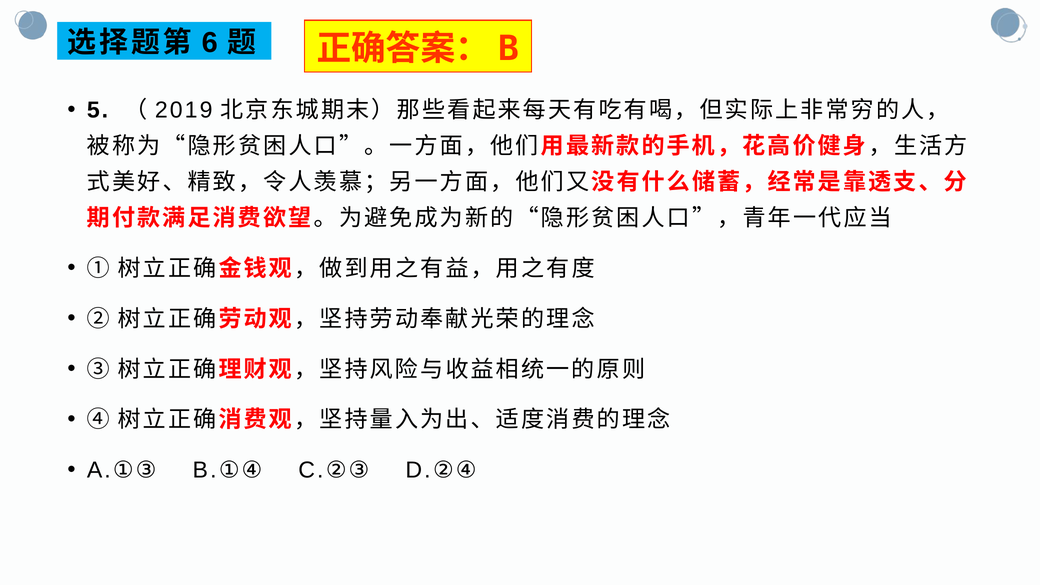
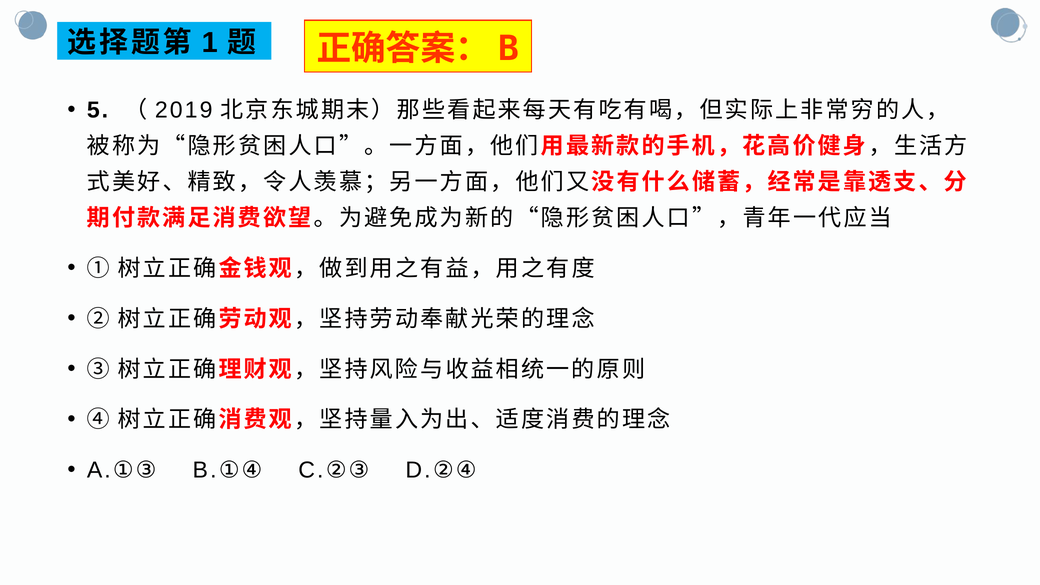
6: 6 -> 1
